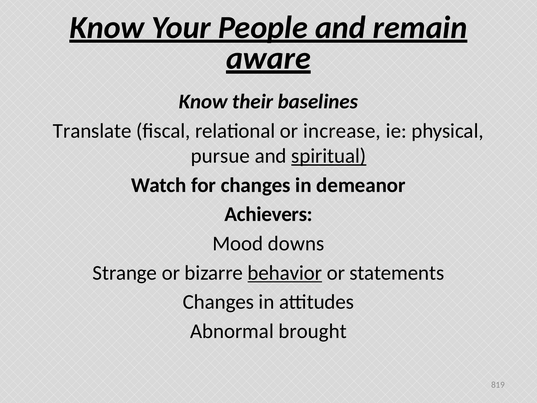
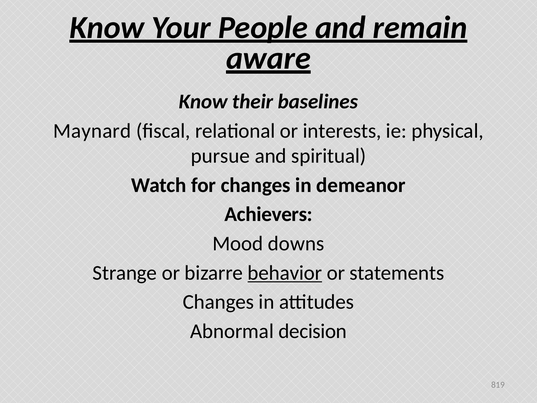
Translate: Translate -> Maynard
increase: increase -> interests
spiritual underline: present -> none
brought: brought -> decision
